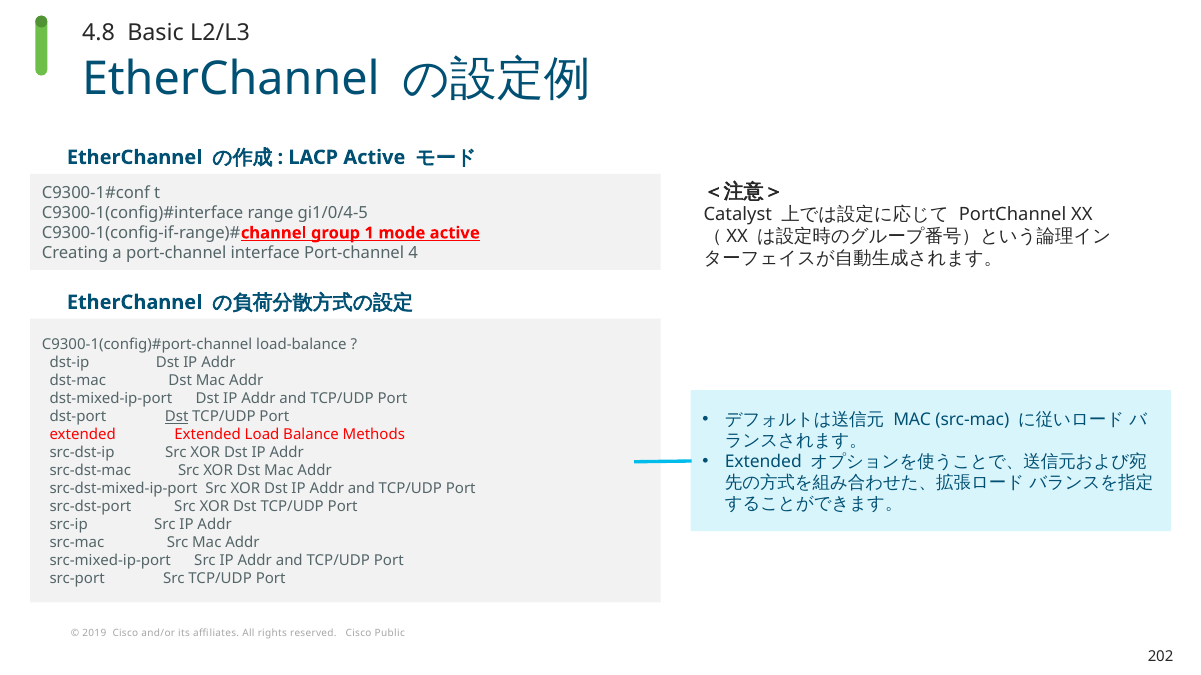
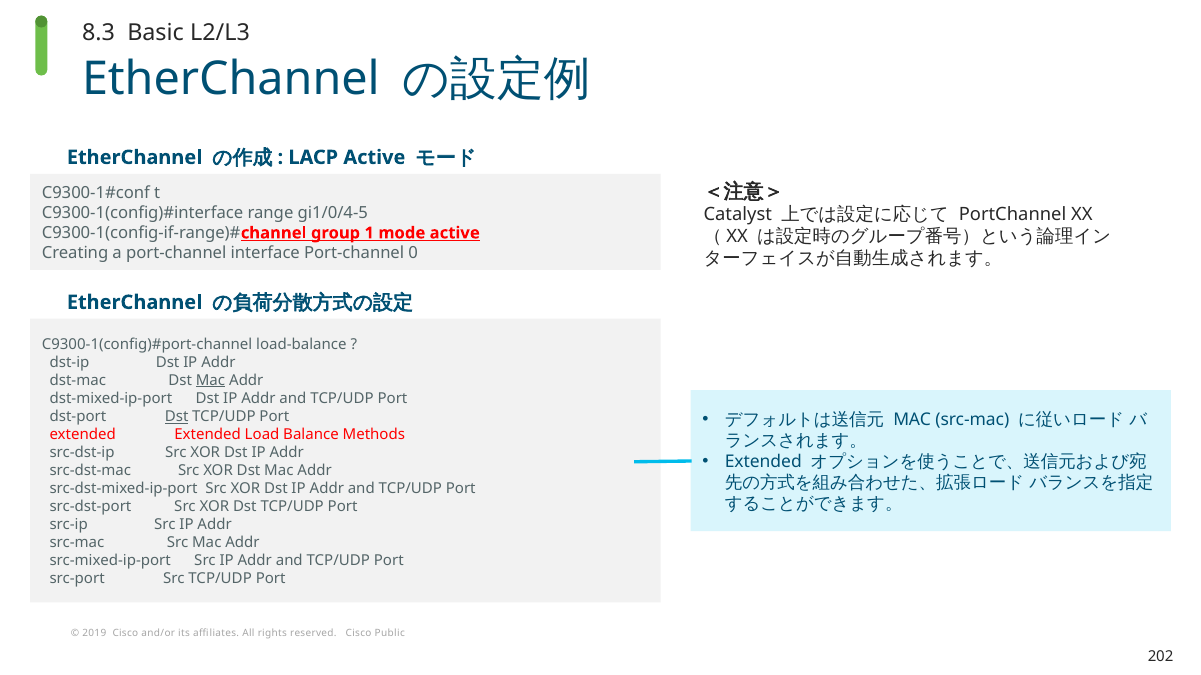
4.8: 4.8 -> 8.3
4: 4 -> 0
Mac at (211, 381) underline: none -> present
